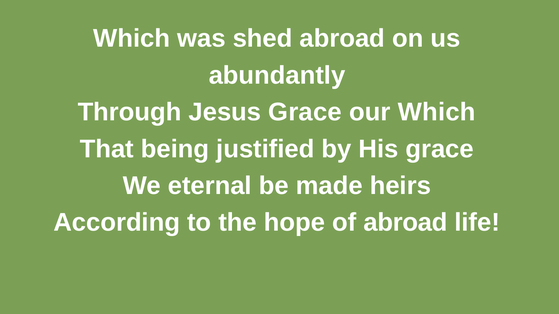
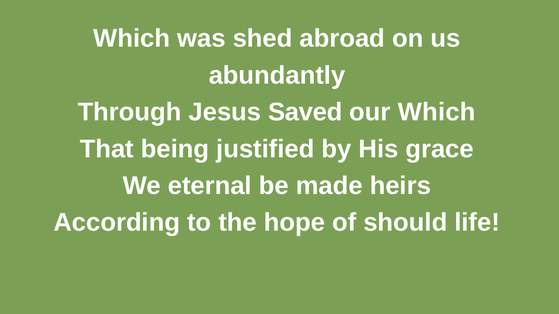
Jesus Grace: Grace -> Saved
of abroad: abroad -> should
